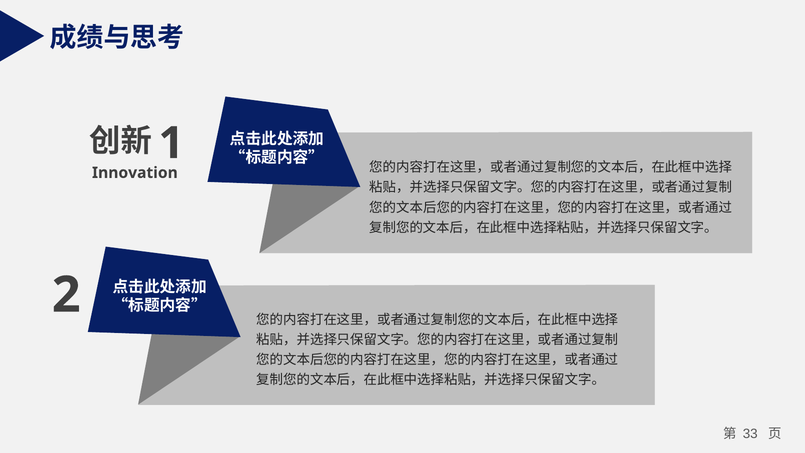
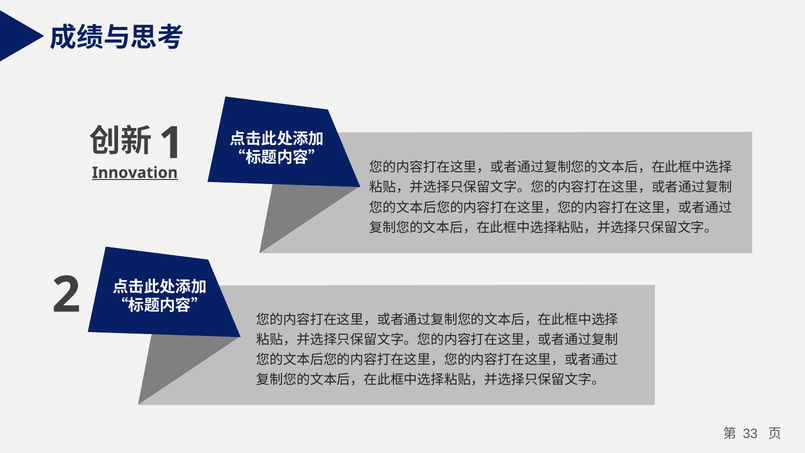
Innovation underline: none -> present
